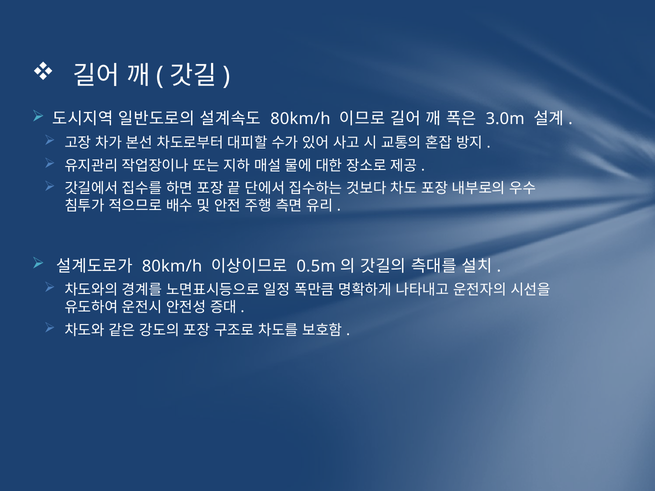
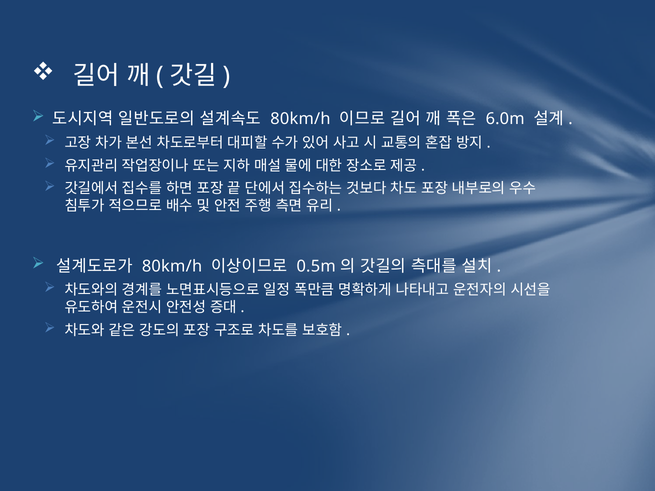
3.0m: 3.0m -> 6.0m
